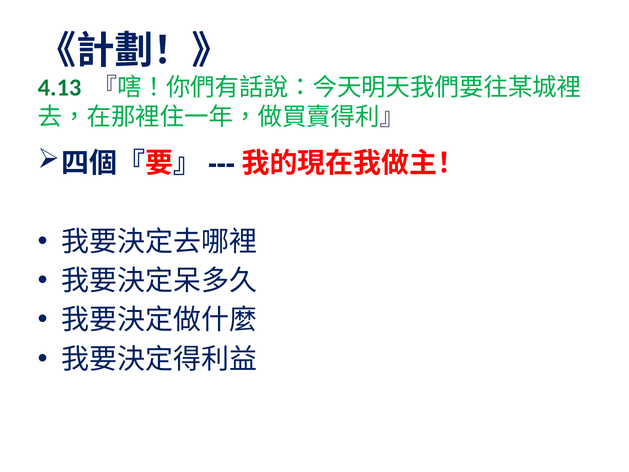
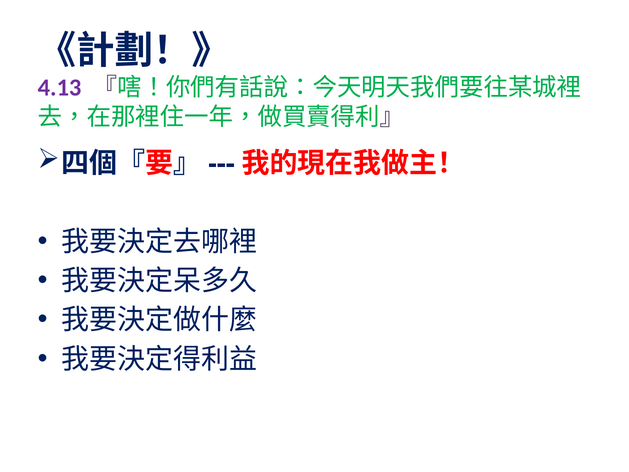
4.13 colour: green -> purple
